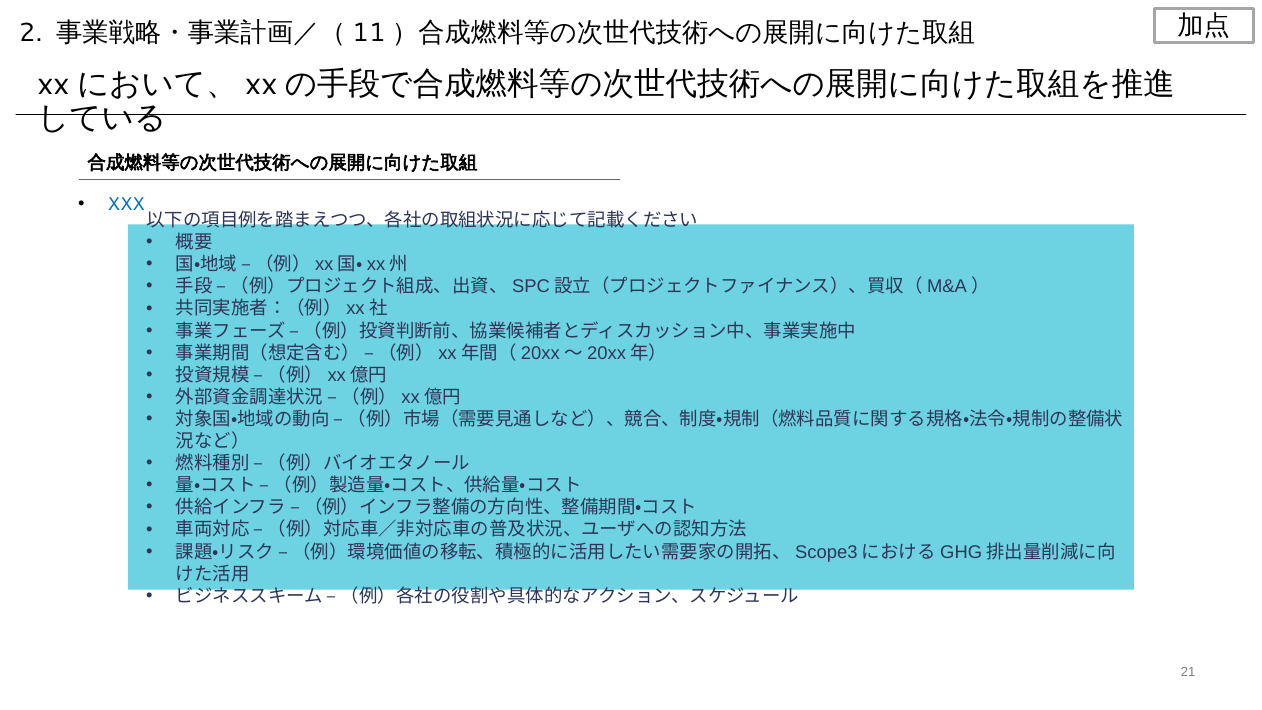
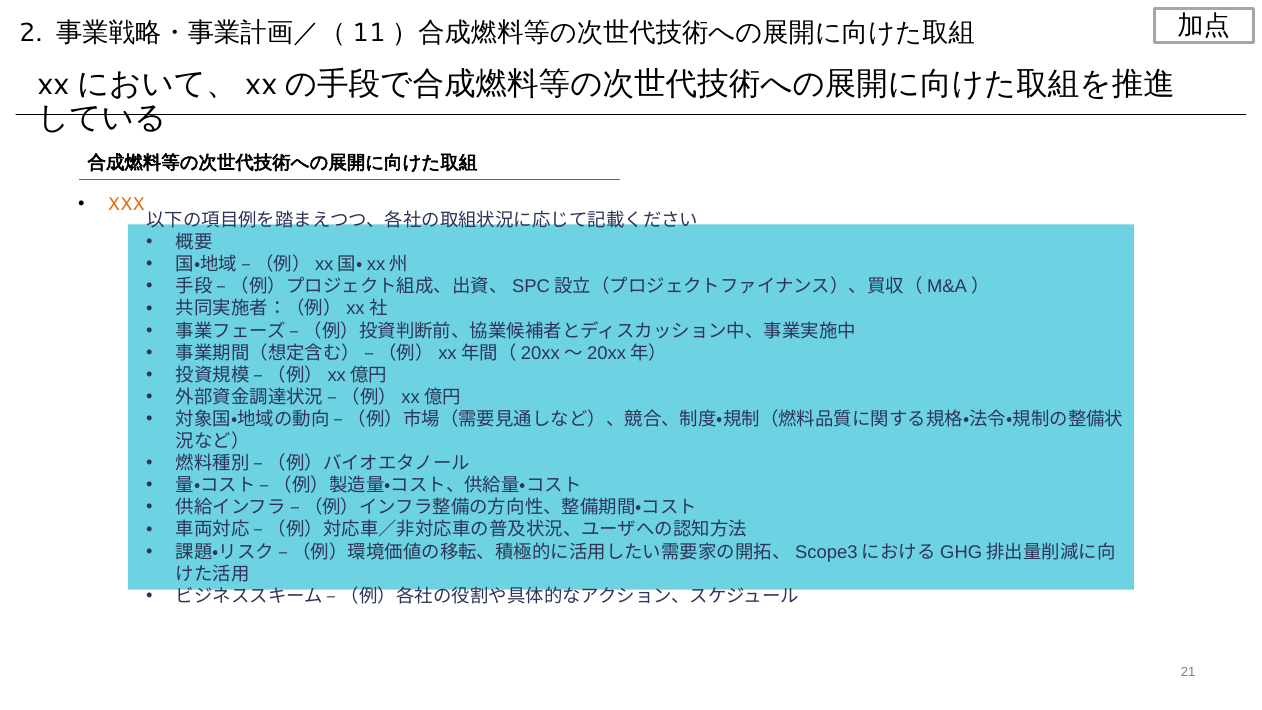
XXX colour: blue -> orange
